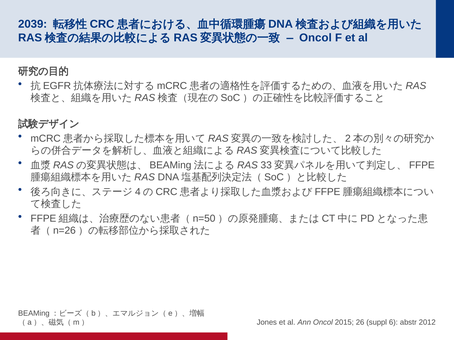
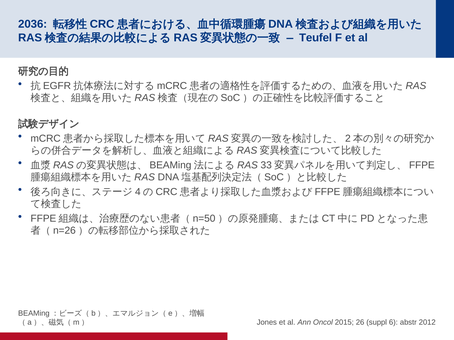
2039: 2039 -> 2036
Oncol at (315, 38): Oncol -> Teufel
